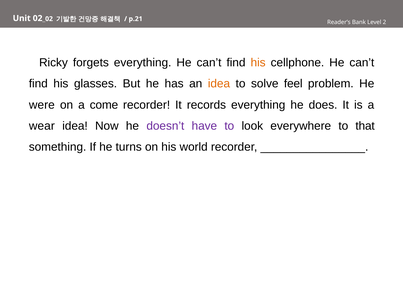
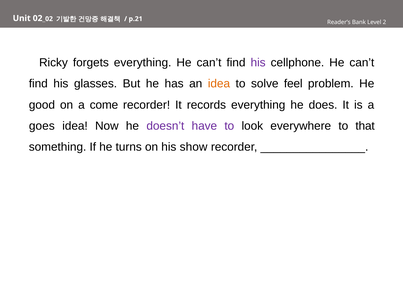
his at (258, 63) colour: orange -> purple
were: were -> good
wear: wear -> goes
world: world -> show
